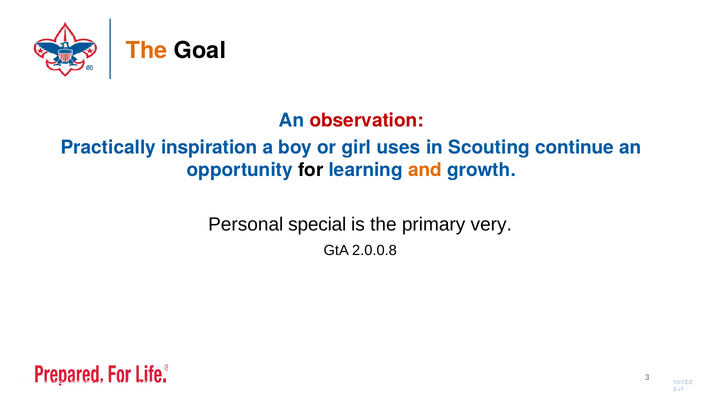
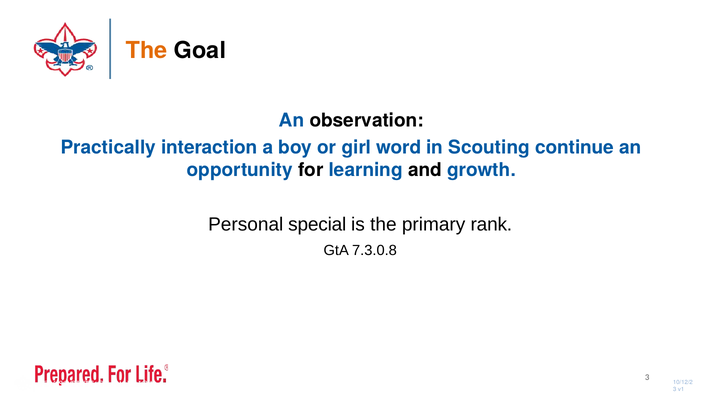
observation colour: red -> black
inspiration: inspiration -> interaction
uses: uses -> word
and colour: orange -> black
very: very -> rank
2.0.0.8: 2.0.0.8 -> 7.3.0.8
